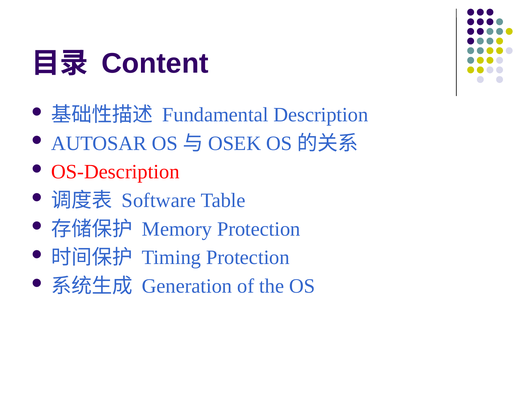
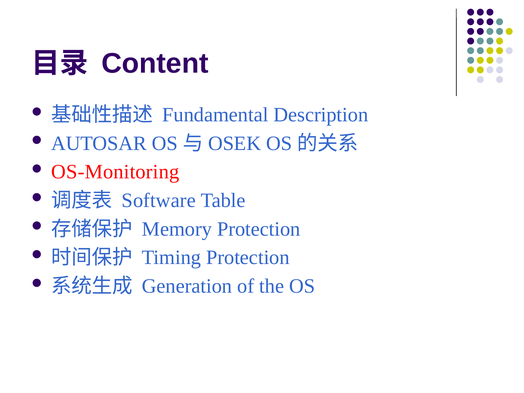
OS-Description: OS-Description -> OS-Monitoring
